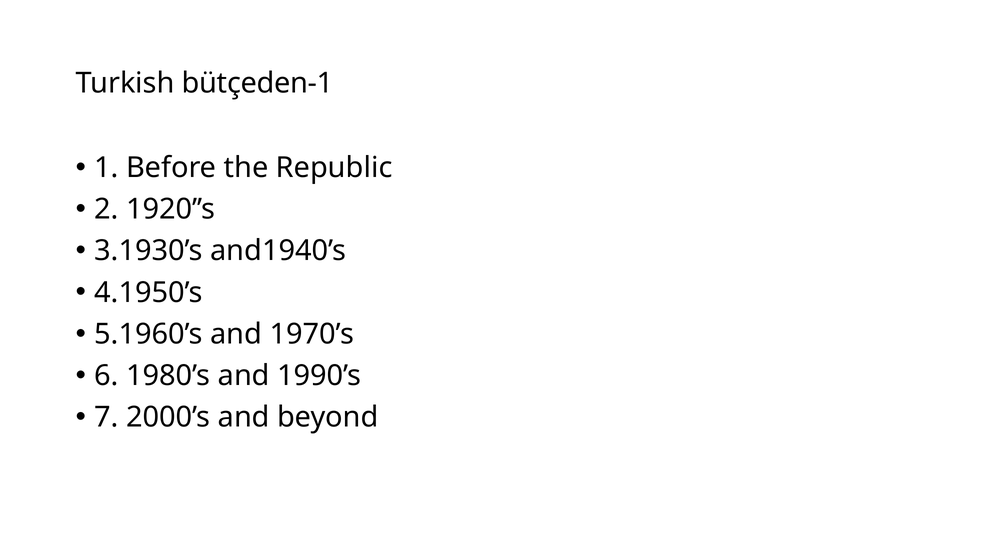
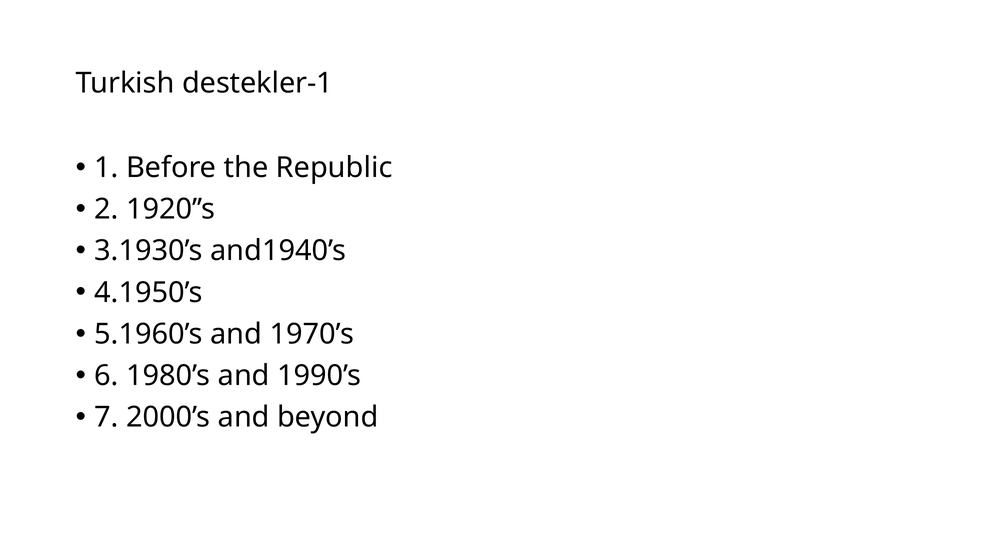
bütçeden-1: bütçeden-1 -> destekler-1
